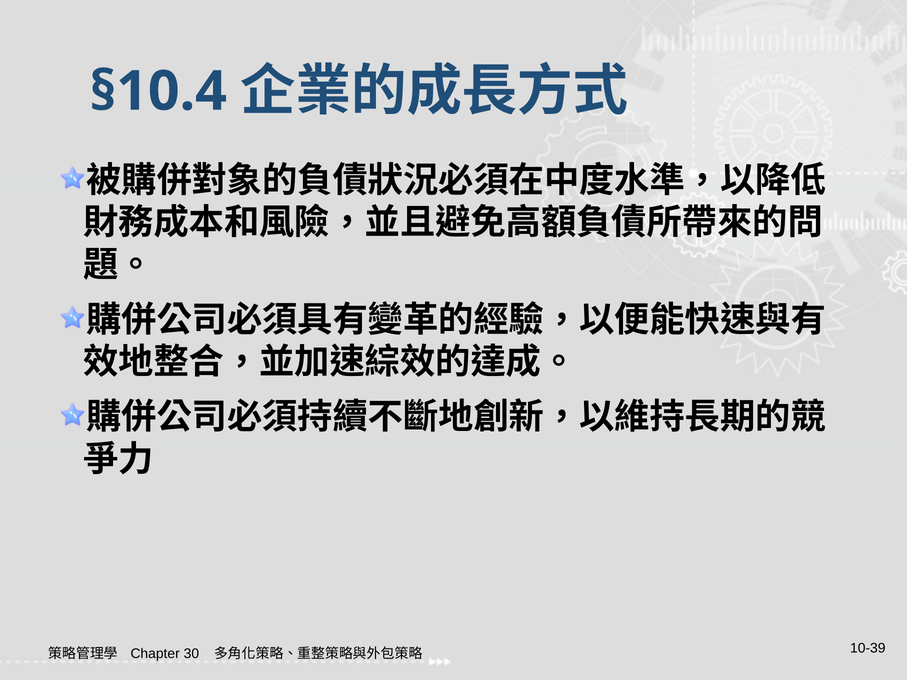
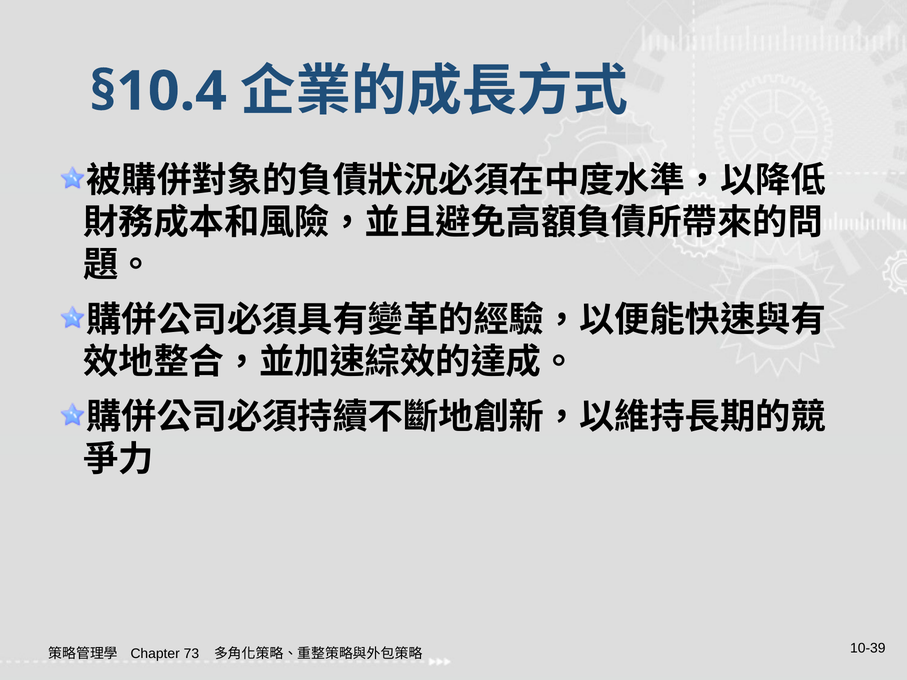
30: 30 -> 73
